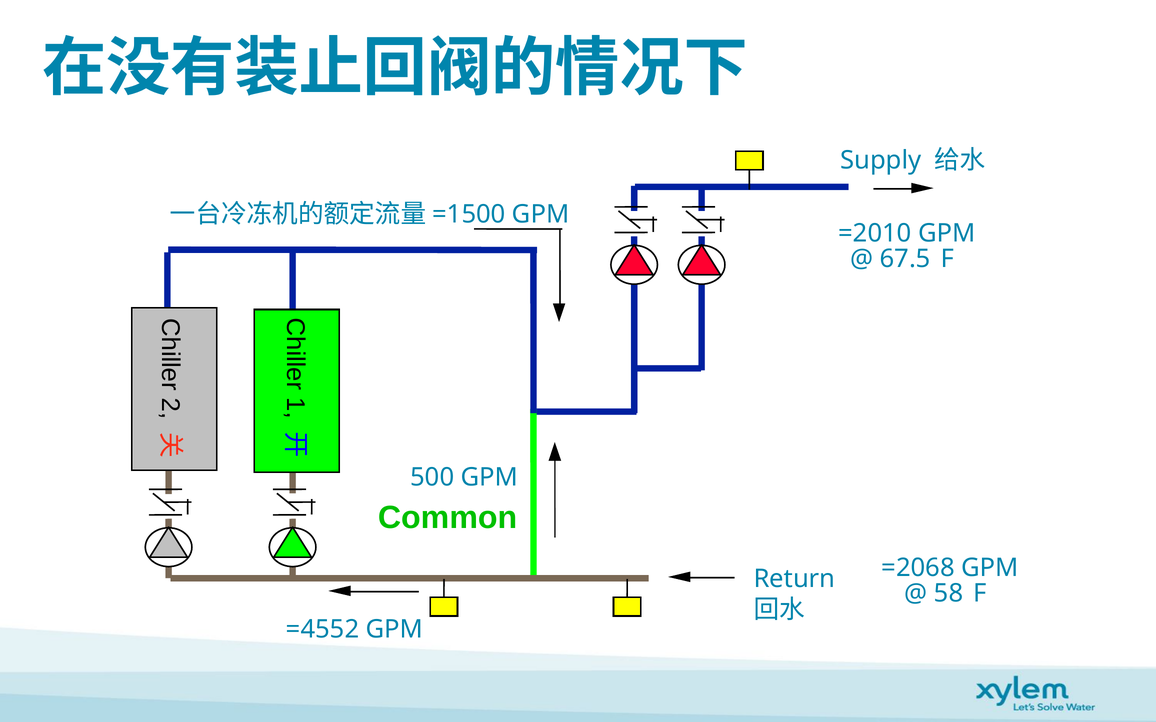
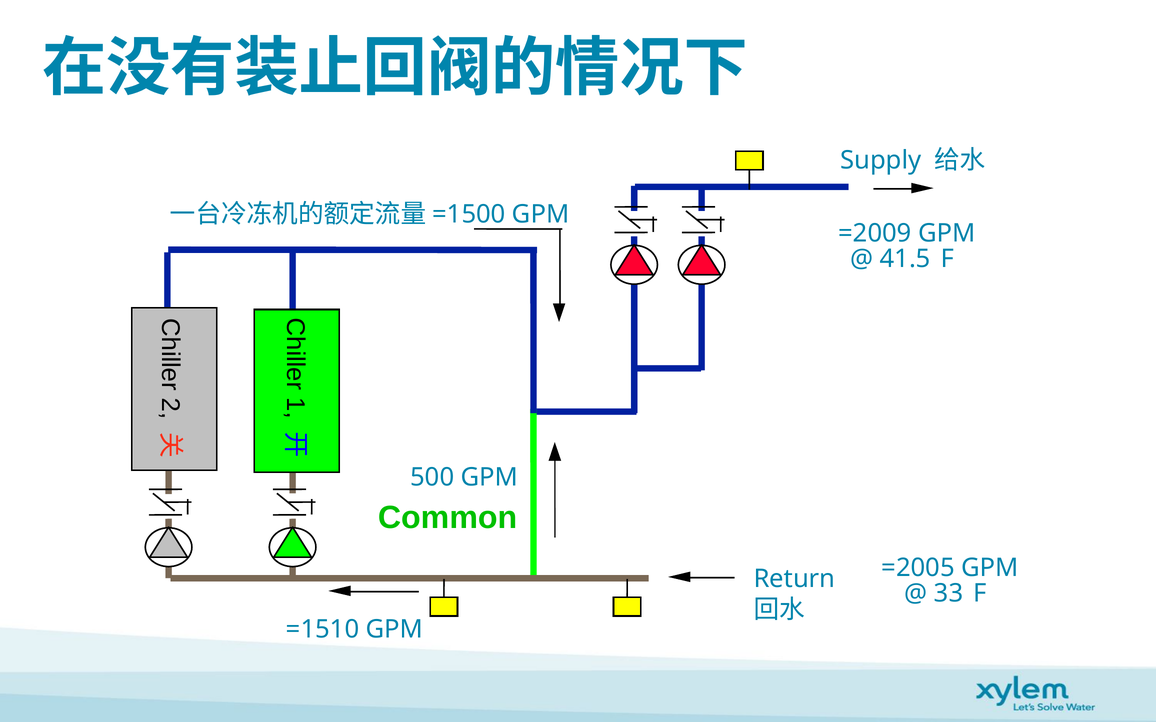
=2010: =2010 -> =2009
67.5: 67.5 -> 41.5
=2068: =2068 -> =2005
58: 58 -> 33
=4552: =4552 -> =1510
